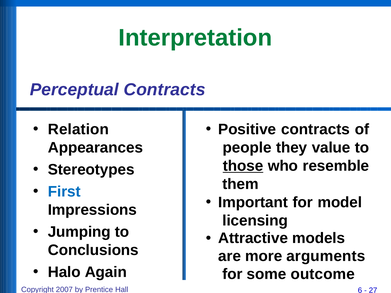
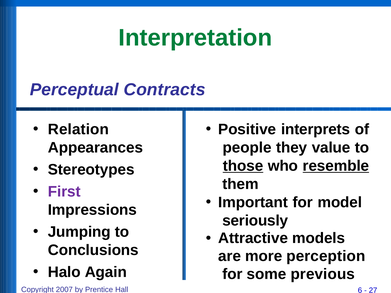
Positive contracts: contracts -> interprets
resemble underline: none -> present
First colour: blue -> purple
licensing: licensing -> seriously
arguments: arguments -> perception
outcome: outcome -> previous
